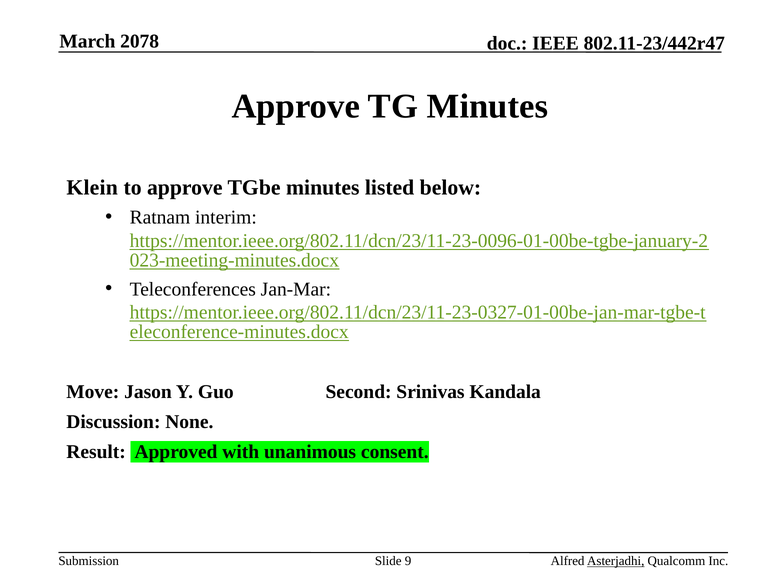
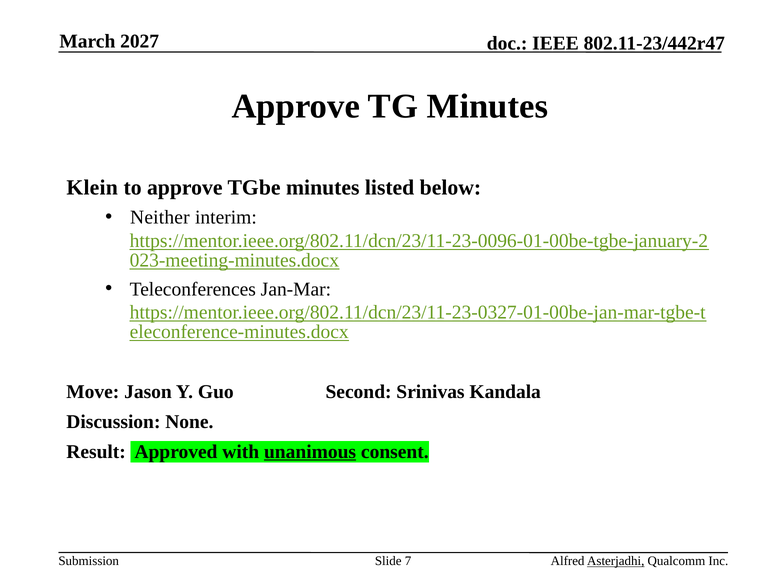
2078: 2078 -> 2027
Ratnam: Ratnam -> Neither
unanimous underline: none -> present
9: 9 -> 7
